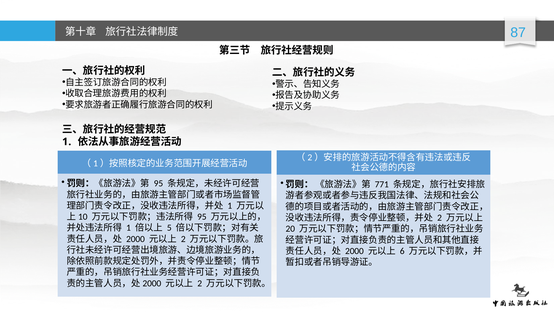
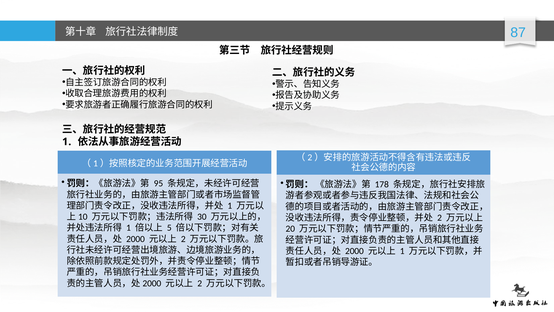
771: 771 -> 178
95 at (202, 217): 95 -> 30
6 at (402, 251): 6 -> 1
